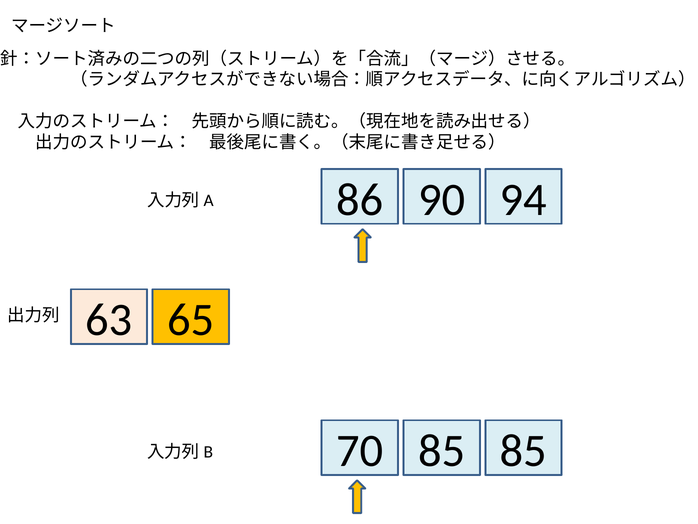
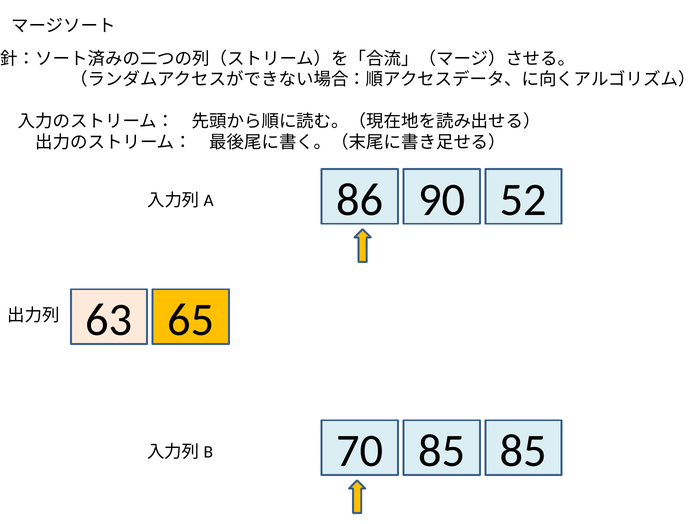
94: 94 -> 52
